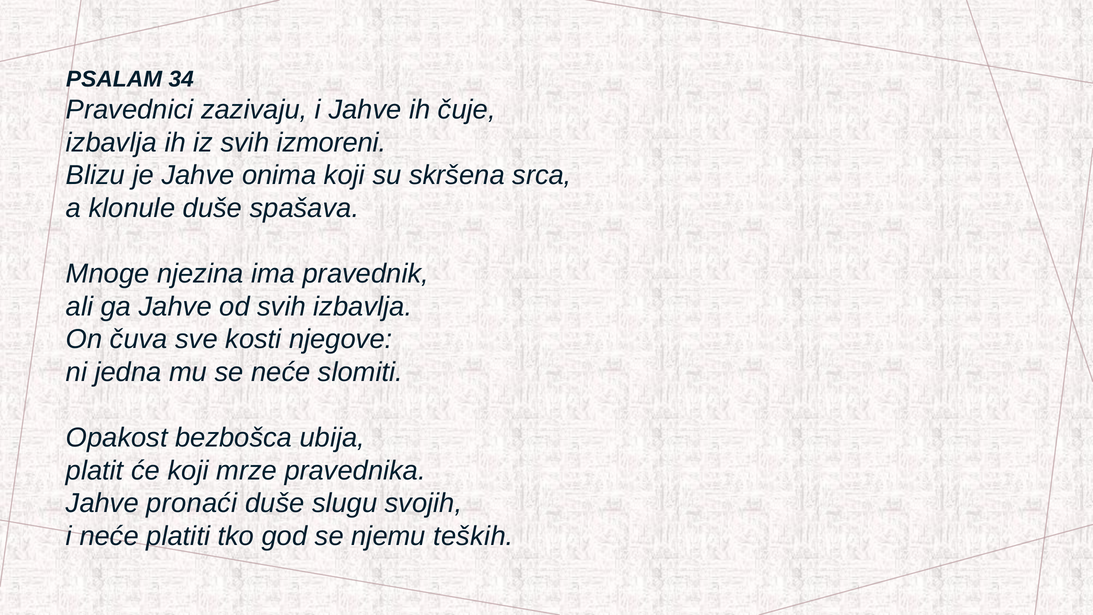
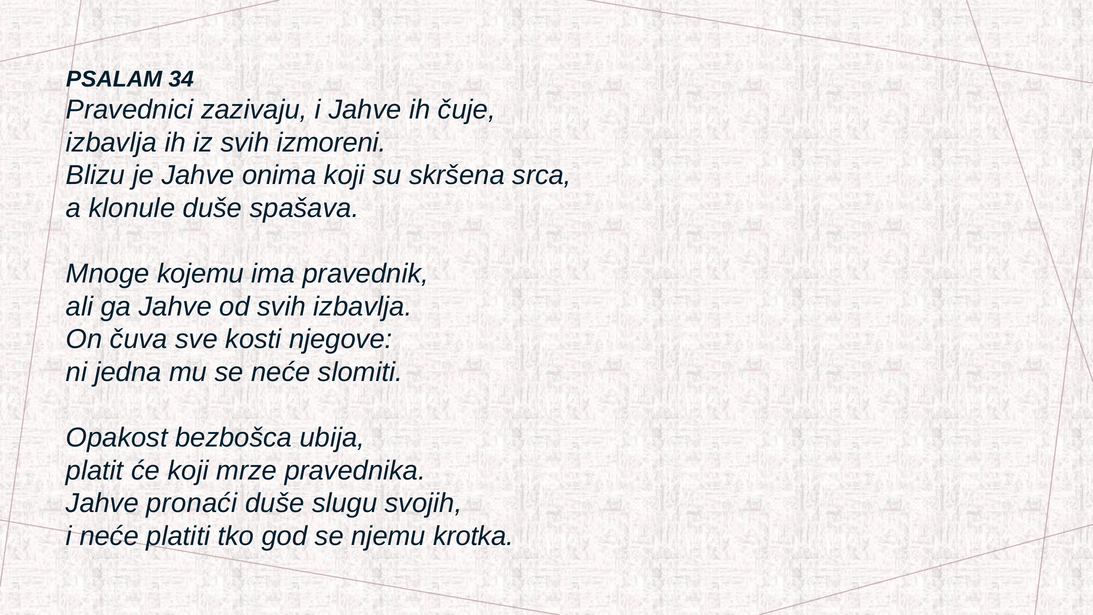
njezina: njezina -> kojemu
teških: teških -> krotka
